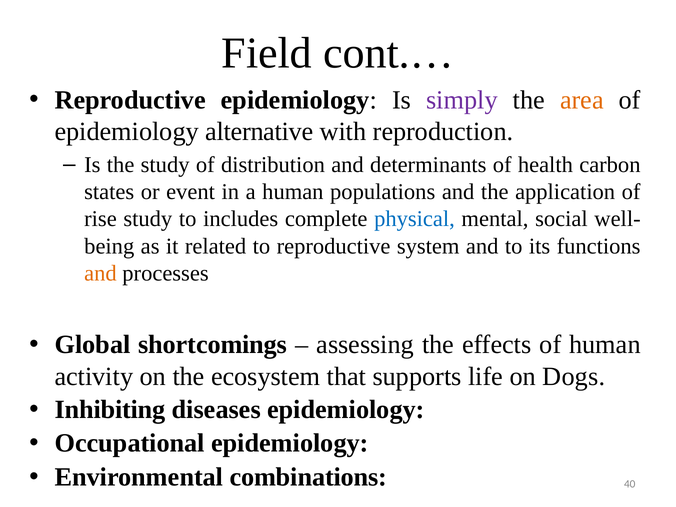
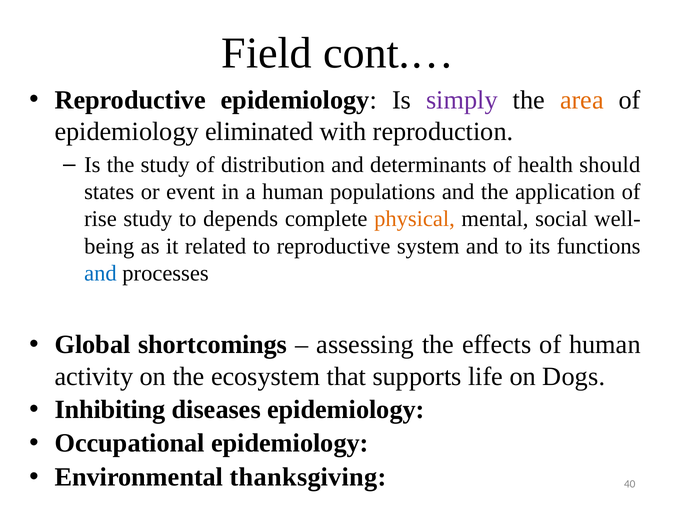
alternative: alternative -> eliminated
carbon: carbon -> should
includes: includes -> depends
physical colour: blue -> orange
and at (100, 273) colour: orange -> blue
combinations: combinations -> thanksgiving
